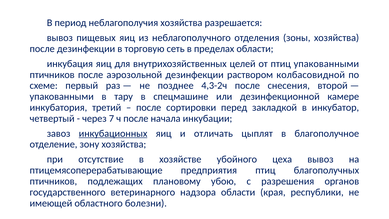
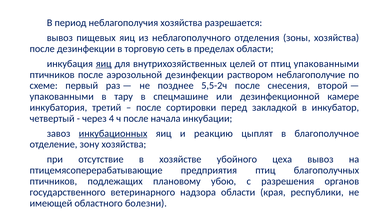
яиц at (104, 64) underline: none -> present
колбасовидной: колбасовидной -> неблагополучие
4,3-2ч: 4,3-2ч -> 5,5-2ч
7: 7 -> 4
отличать: отличать -> реакцию
